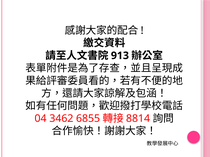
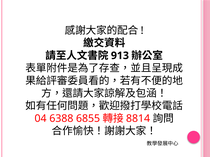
3462: 3462 -> 6388
